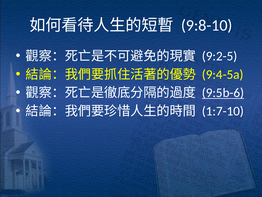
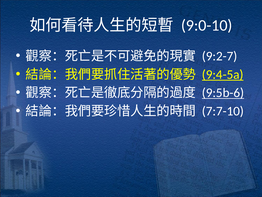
9:8-10: 9:8-10 -> 9:0-10
9:2-5: 9:2-5 -> 9:2-7
9:4-5a underline: none -> present
1:7-10: 1:7-10 -> 7:7-10
